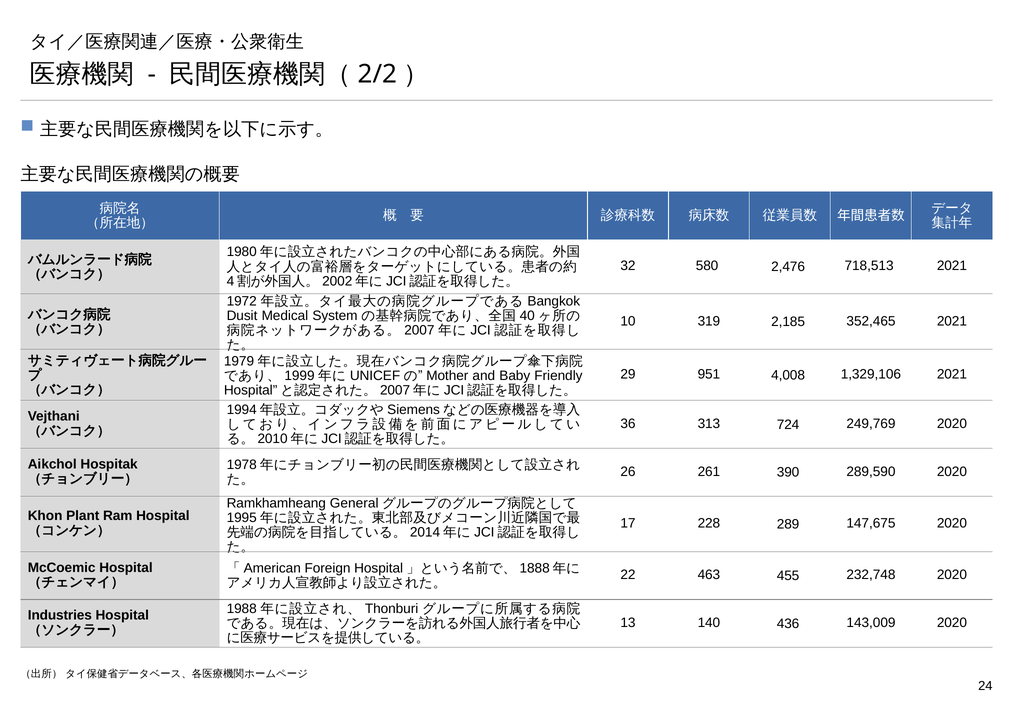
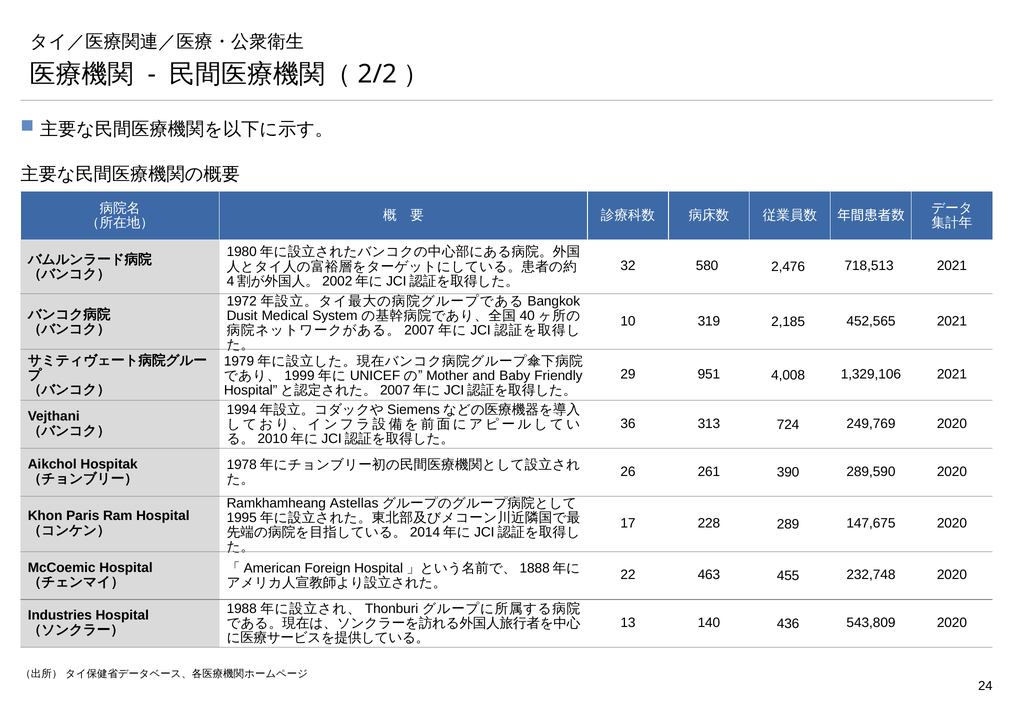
352,465: 352,465 -> 452,565
General: General -> Astellas
Plant: Plant -> Paris
143,009: 143,009 -> 543,809
